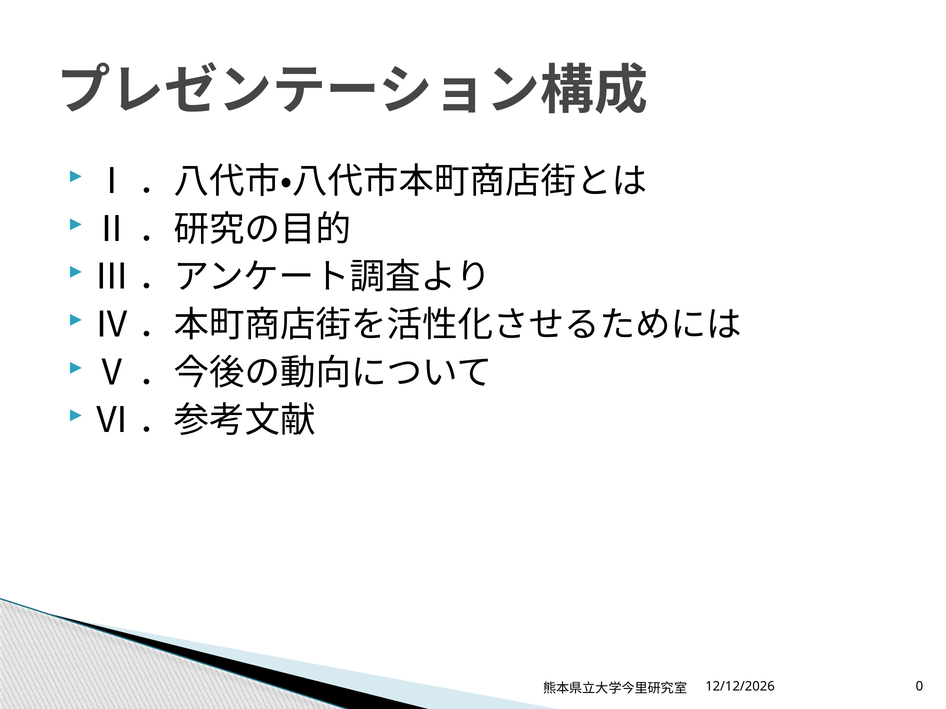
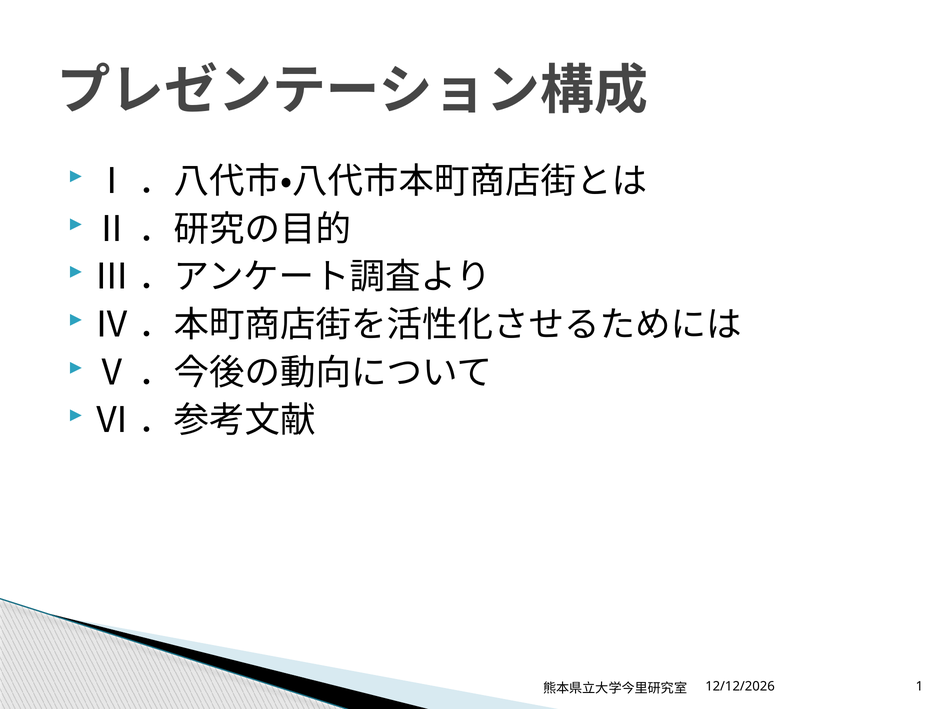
0: 0 -> 1
